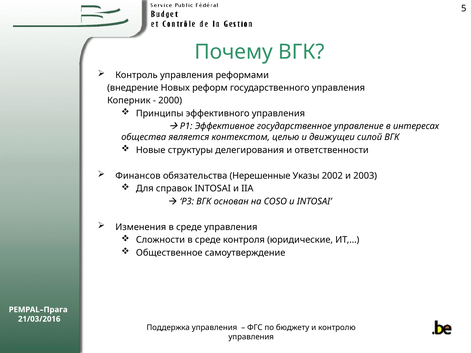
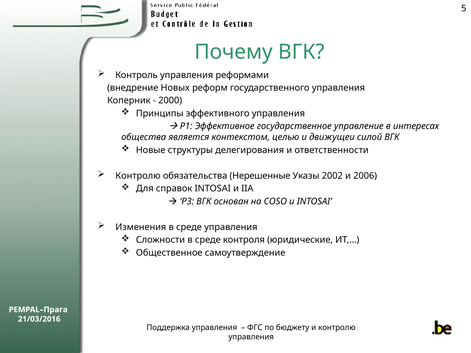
Финансов at (138, 176): Финансов -> Контролю
2003: 2003 -> 2006
